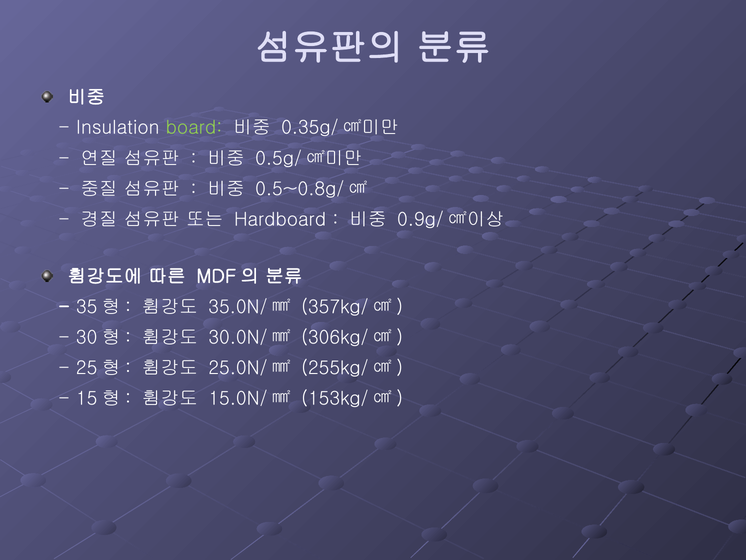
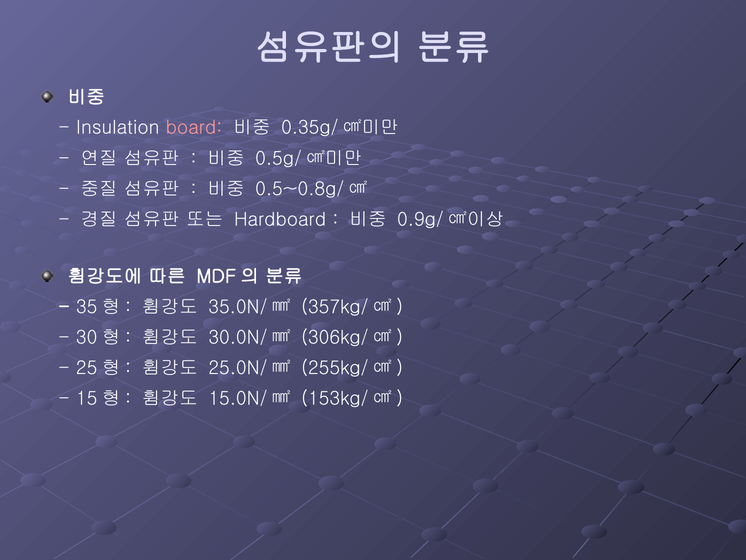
board colour: light green -> pink
